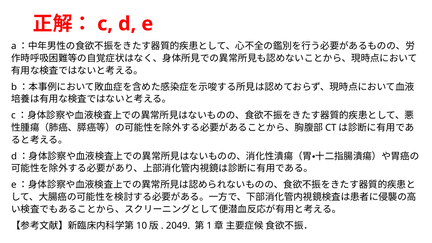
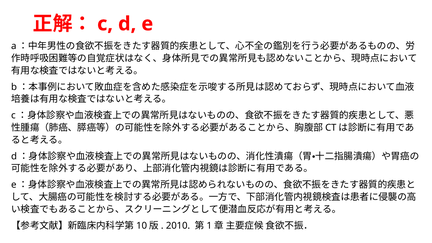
2049: 2049 -> 2010
